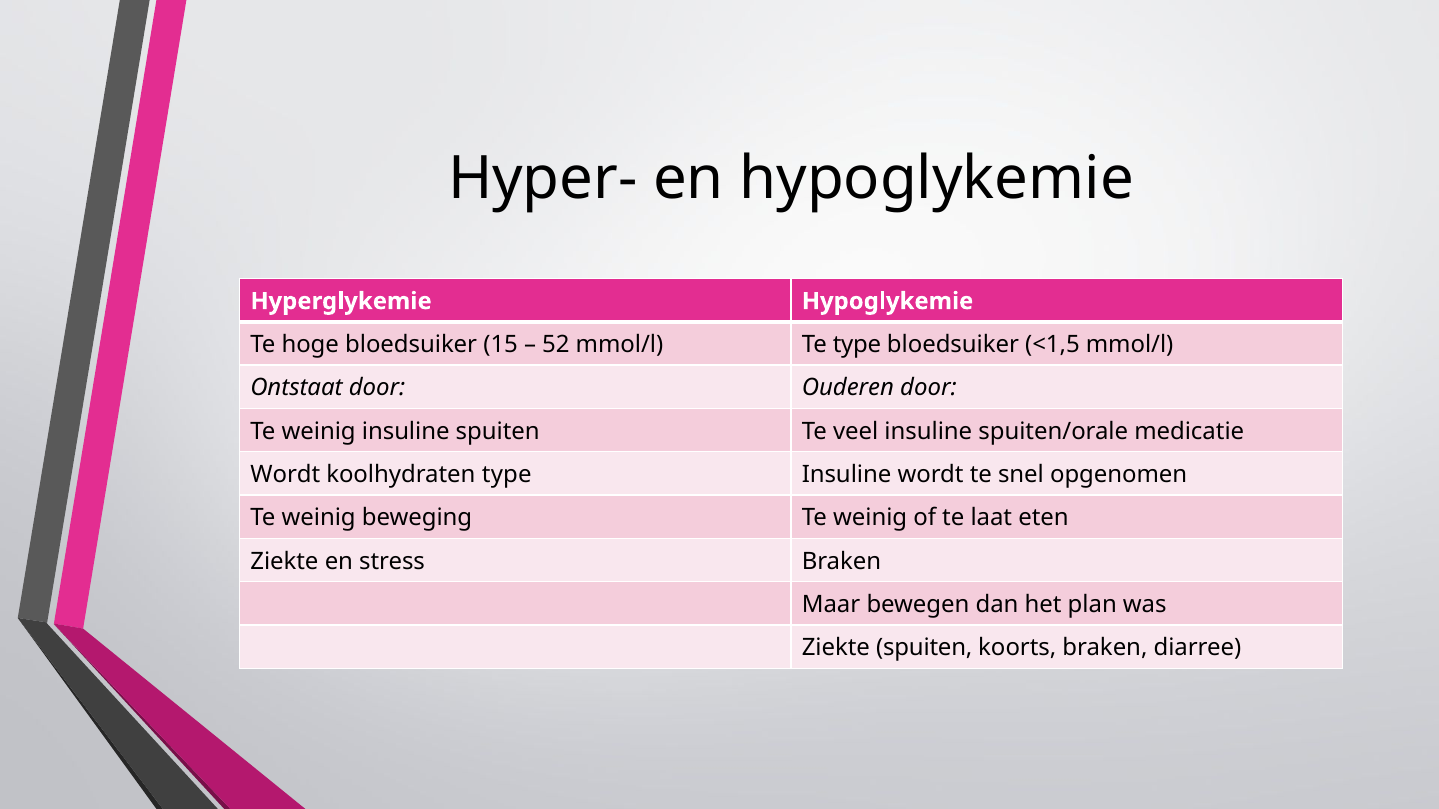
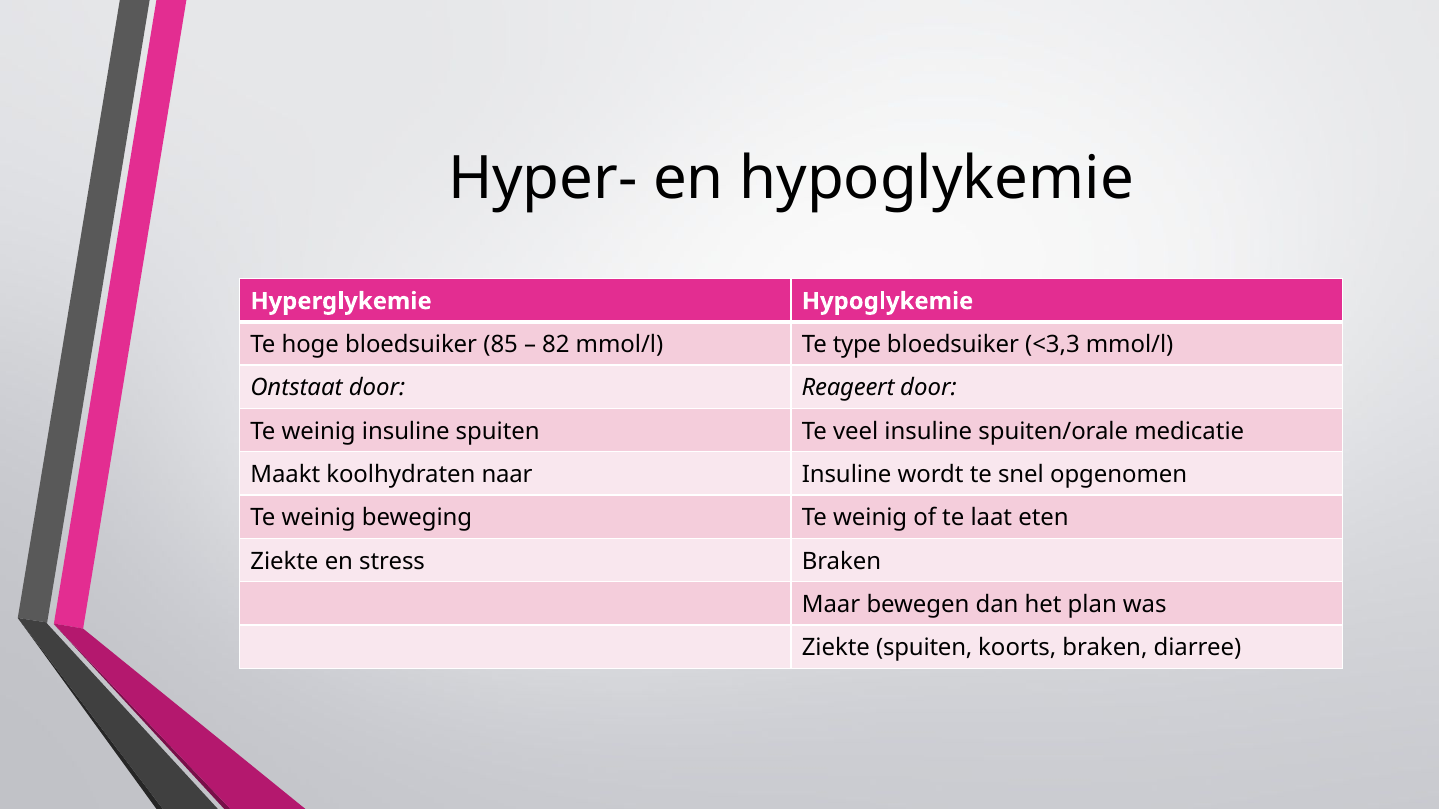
15: 15 -> 85
52: 52 -> 82
<1,5: <1,5 -> <3,3
Ouderen: Ouderen -> Reageert
Wordt at (285, 475): Wordt -> Maakt
koolhydraten type: type -> naar
